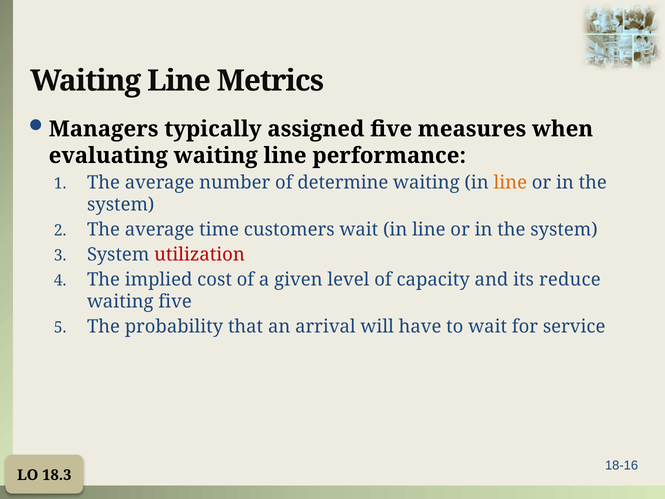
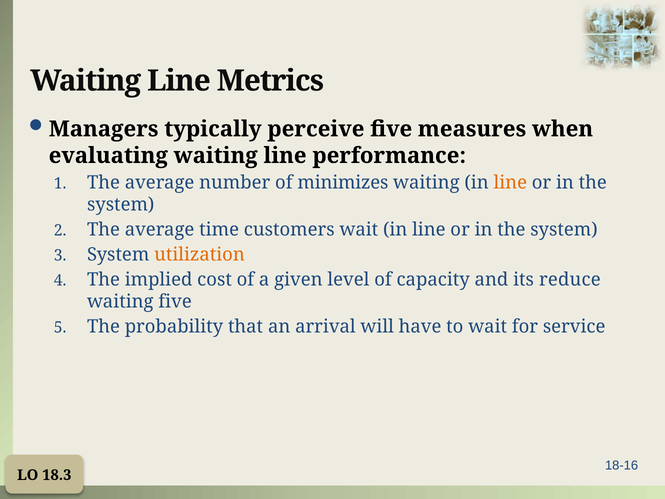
assigned: assigned -> perceive
determine: determine -> minimizes
utilization colour: red -> orange
